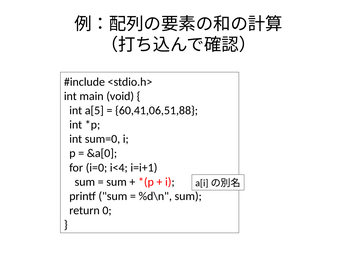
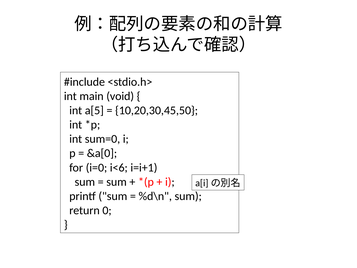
60,41,06,51,88: 60,41,06,51,88 -> 10,20,30,45,50
i<4: i<4 -> i<6
